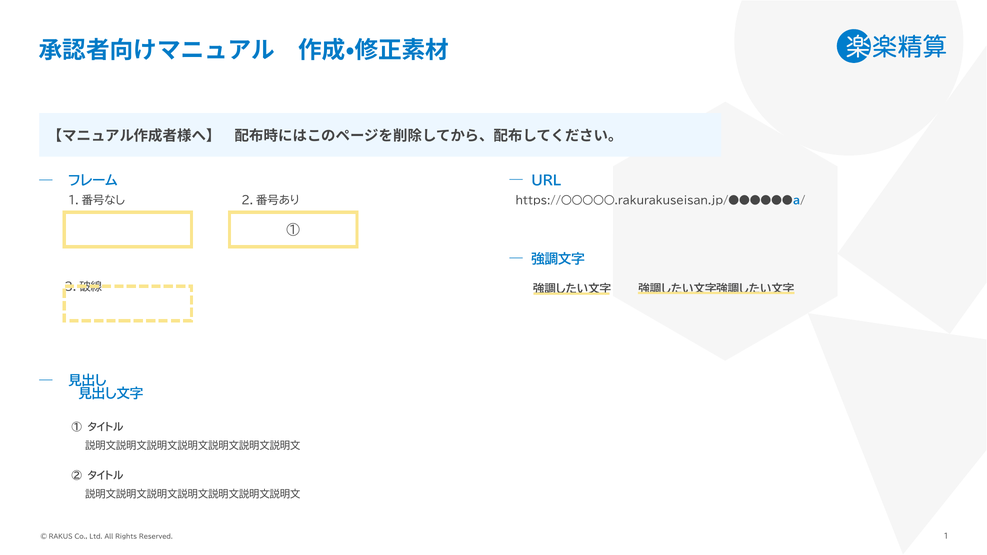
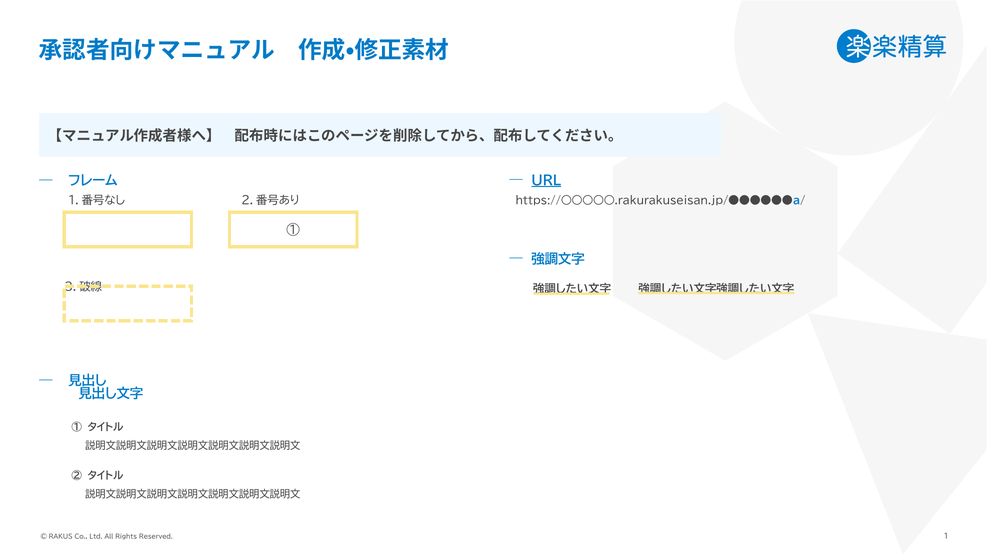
URL underline: none -> present
